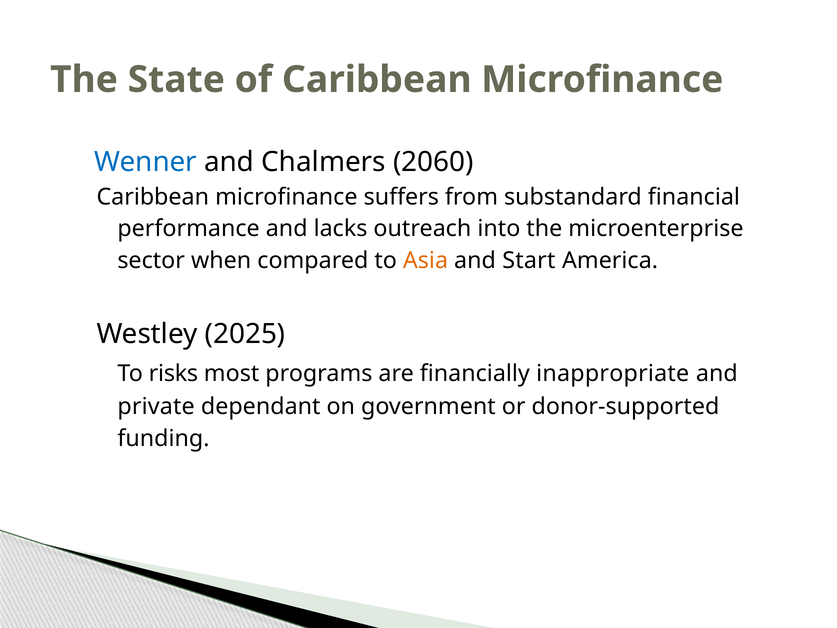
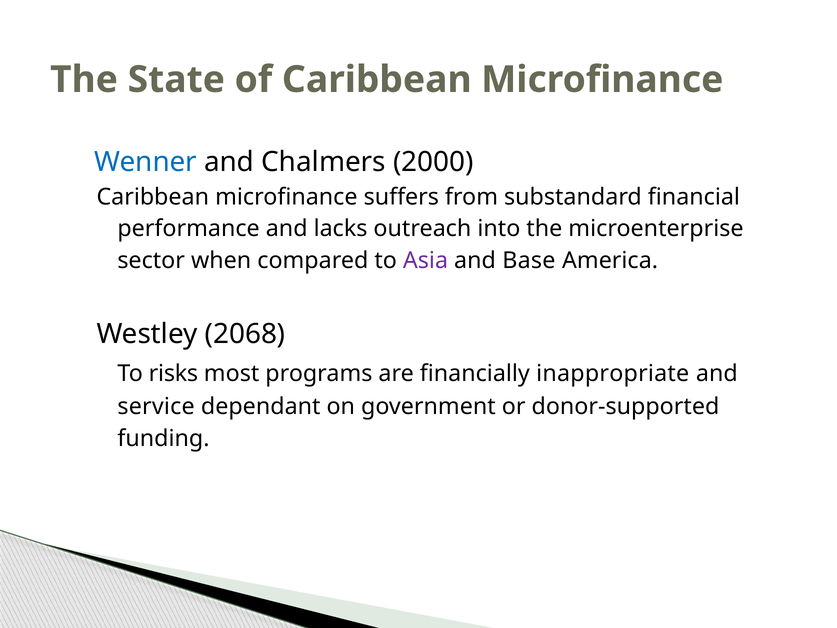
2060: 2060 -> 2000
Asia colour: orange -> purple
Start: Start -> Base
2025: 2025 -> 2068
private: private -> service
